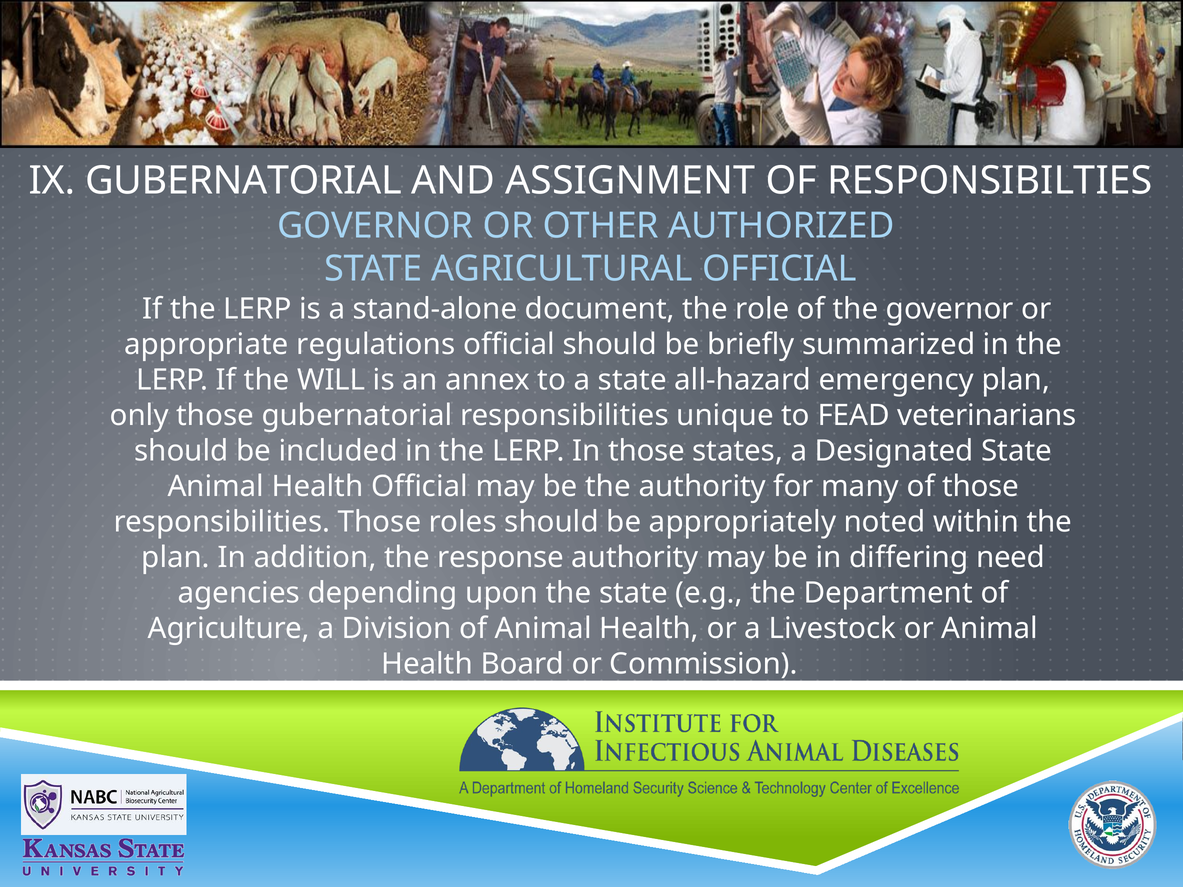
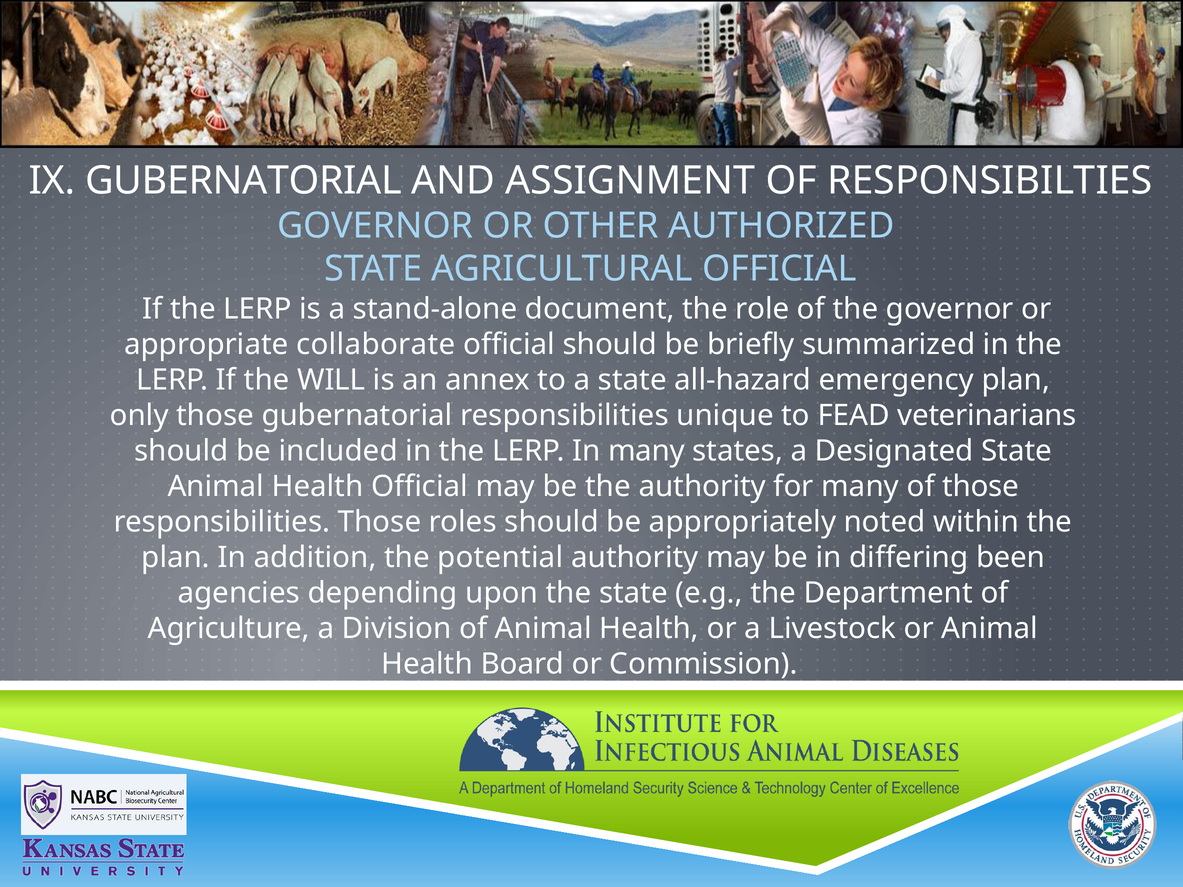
regulations: regulations -> collaborate
In those: those -> many
response: response -> potential
need: need -> been
